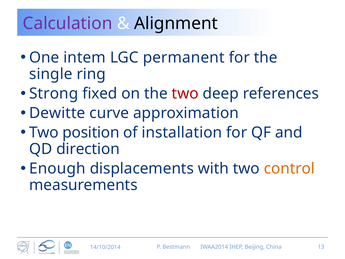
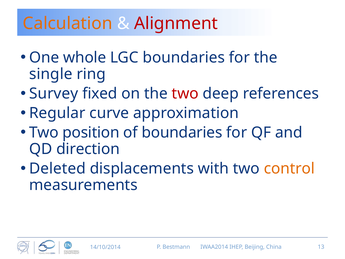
Calculation colour: purple -> orange
Alignment colour: black -> red
intem: intem -> whole
LGC permanent: permanent -> boundaries
Strong: Strong -> Survey
Dewitte: Dewitte -> Regular
of installation: installation -> boundaries
Enough: Enough -> Deleted
